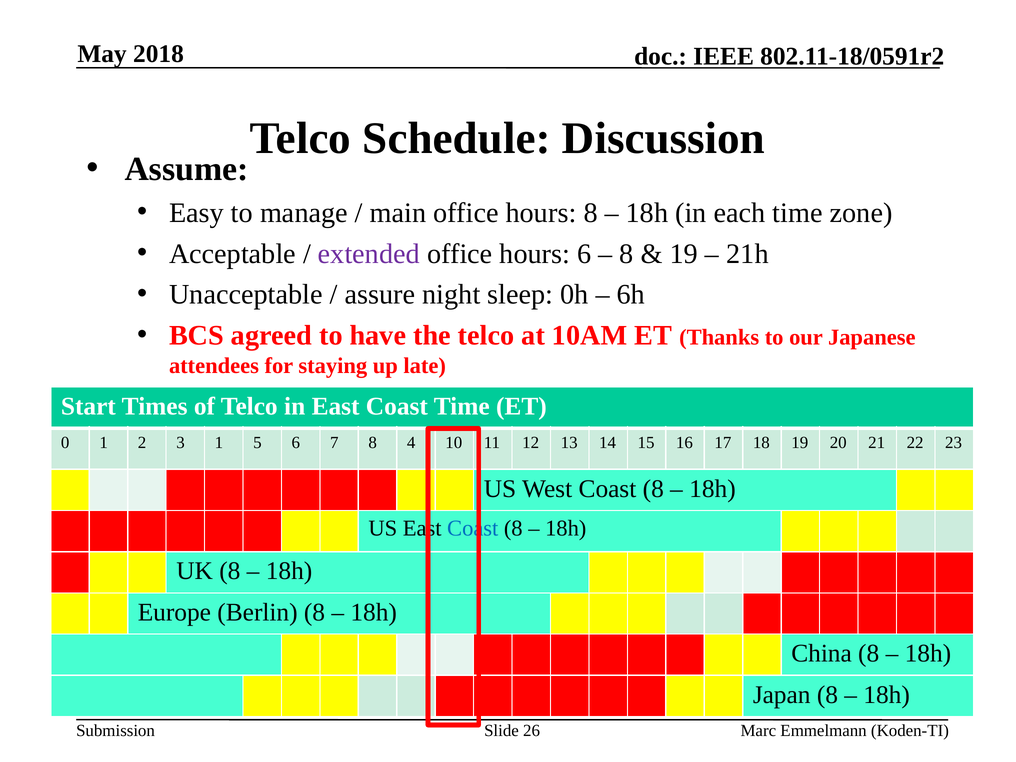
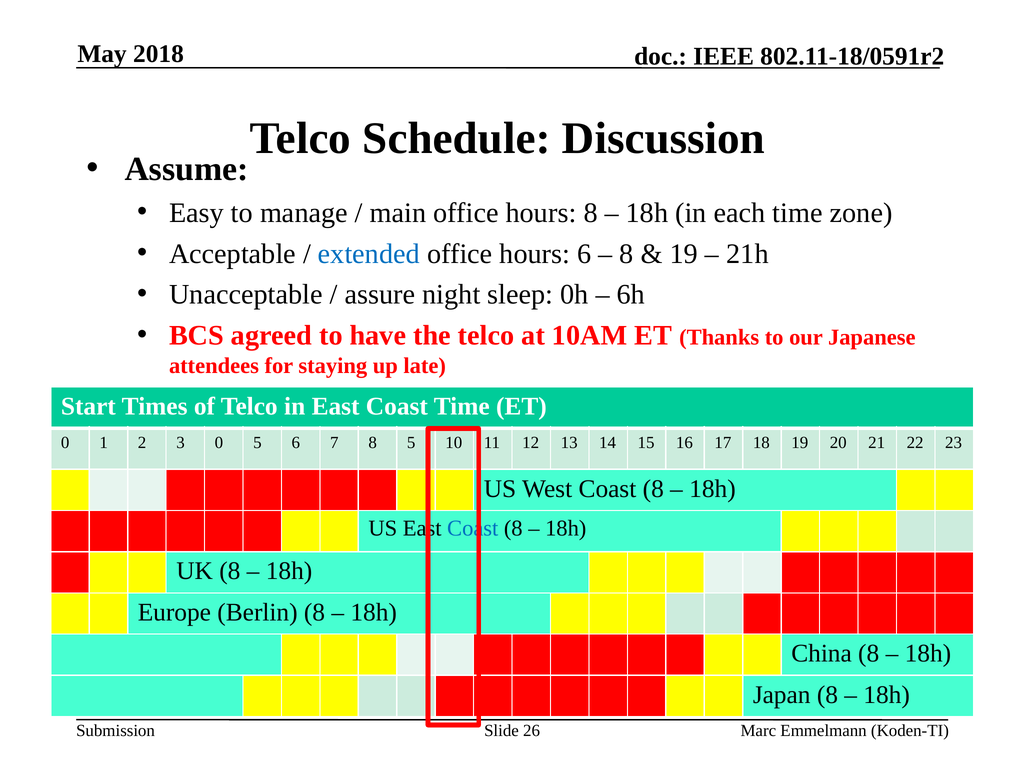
extended colour: purple -> blue
3 1: 1 -> 0
8 4: 4 -> 5
